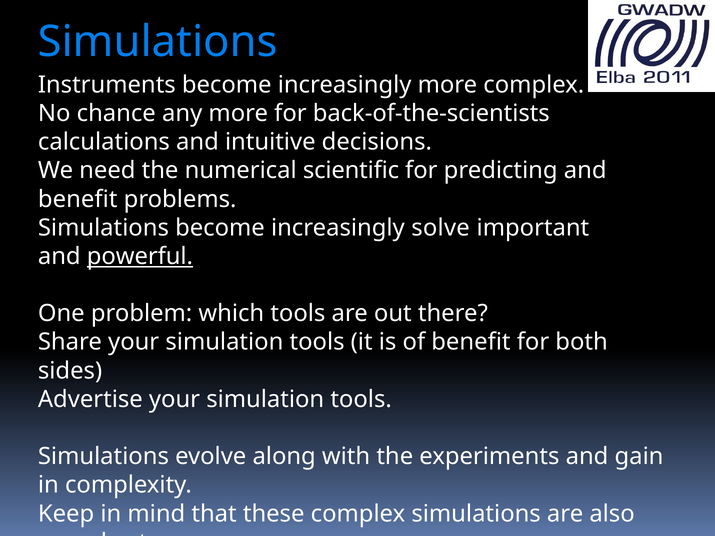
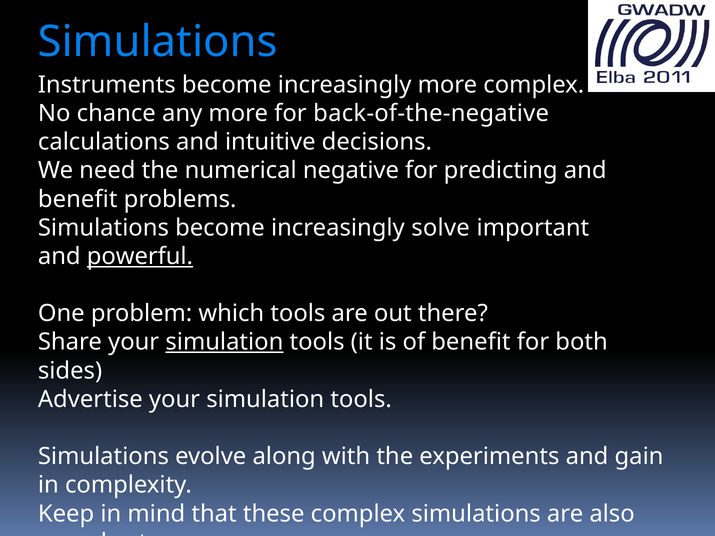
back-of-the-scientists: back-of-the-scientists -> back-of-the-negative
scientific: scientific -> negative
simulation at (224, 342) underline: none -> present
